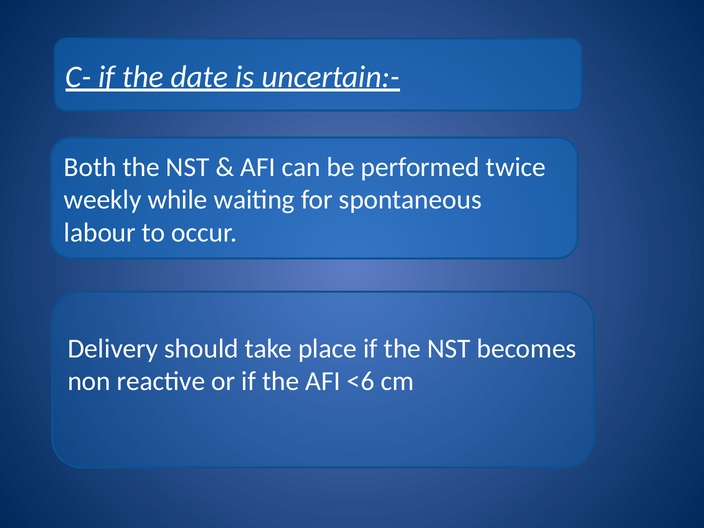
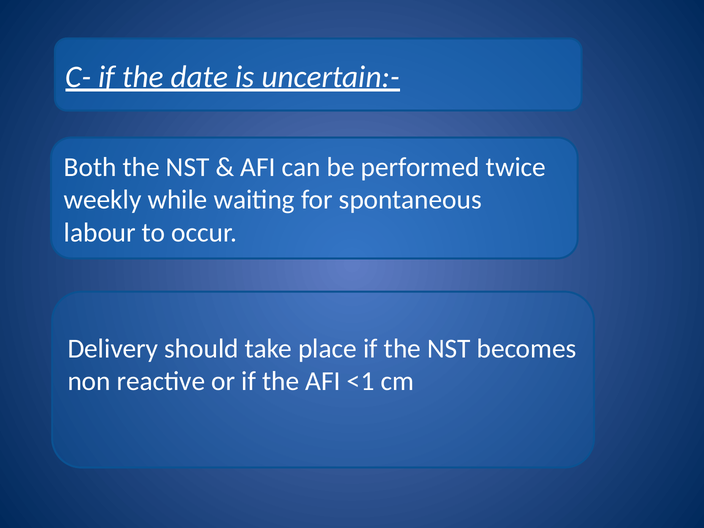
<6: <6 -> <1
